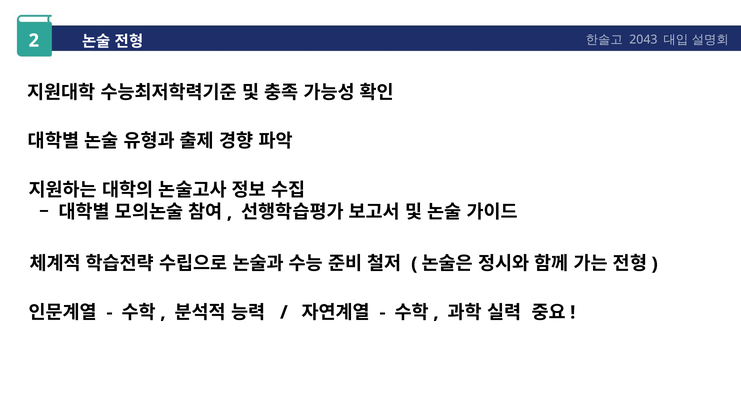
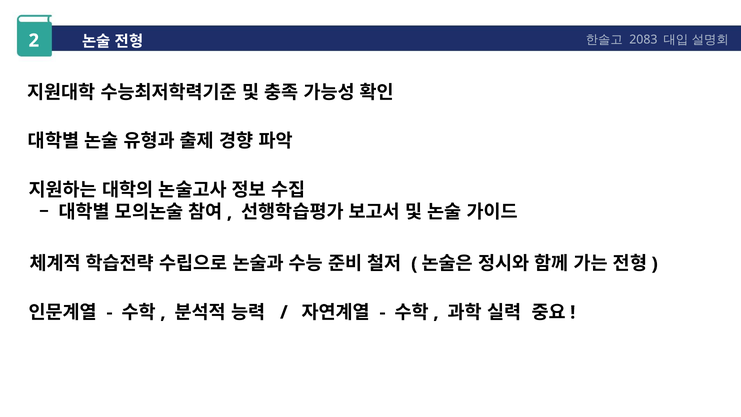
2043: 2043 -> 2083
